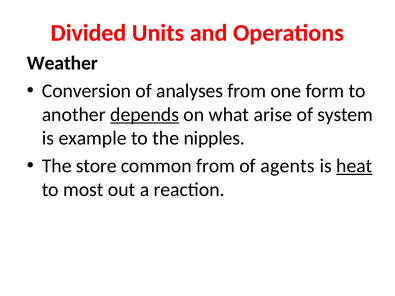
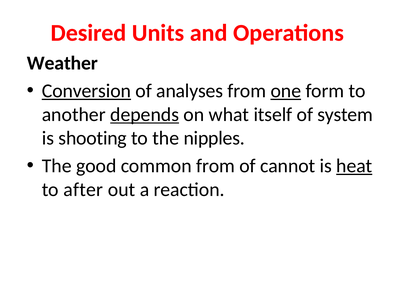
Divided: Divided -> Desired
Conversion underline: none -> present
one underline: none -> present
arise: arise -> itself
example: example -> shooting
store: store -> good
agents: agents -> cannot
most: most -> after
